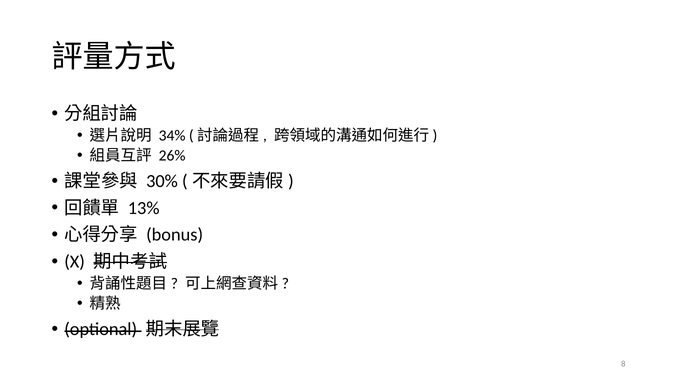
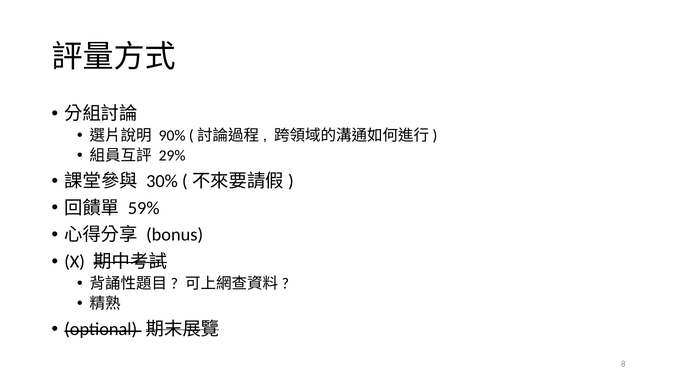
34%: 34% -> 90%
26%: 26% -> 29%
13%: 13% -> 59%
